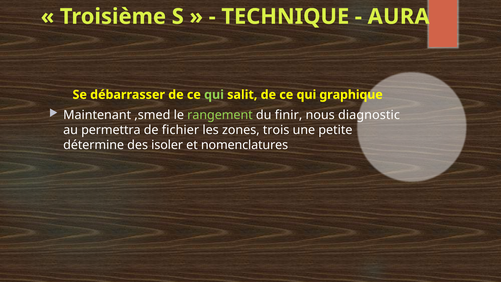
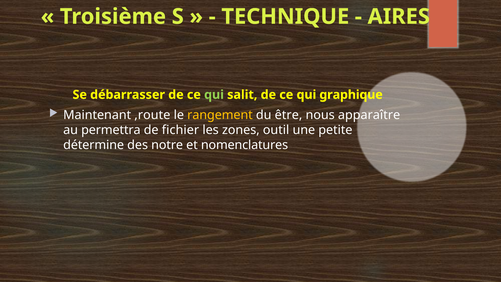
AURA: AURA -> AIRES
,smed: ,smed -> ,route
rangement colour: light green -> yellow
finir: finir -> être
diagnostic: diagnostic -> apparaître
trois: trois -> outil
isoler: isoler -> notre
